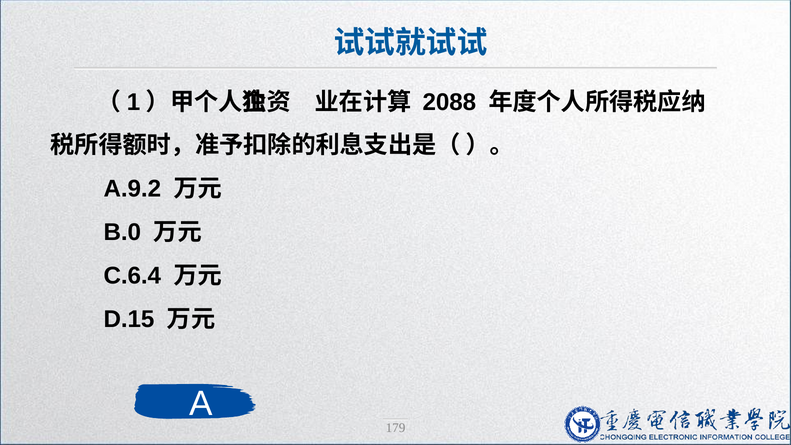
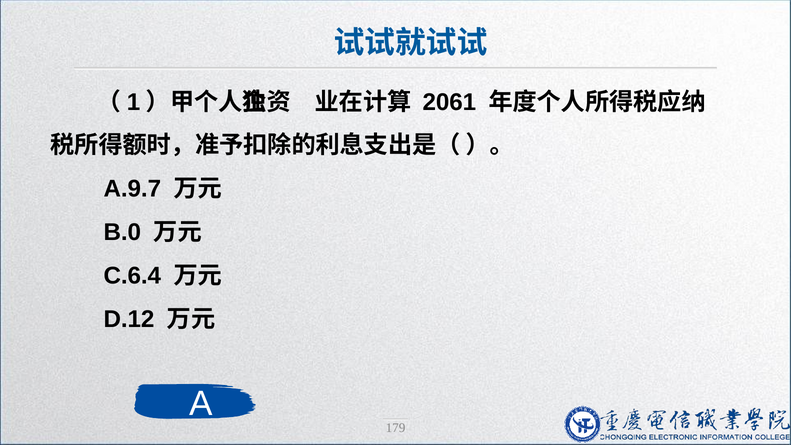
2088: 2088 -> 2061
A.9.2: A.9.2 -> A.9.7
D.15: D.15 -> D.12
